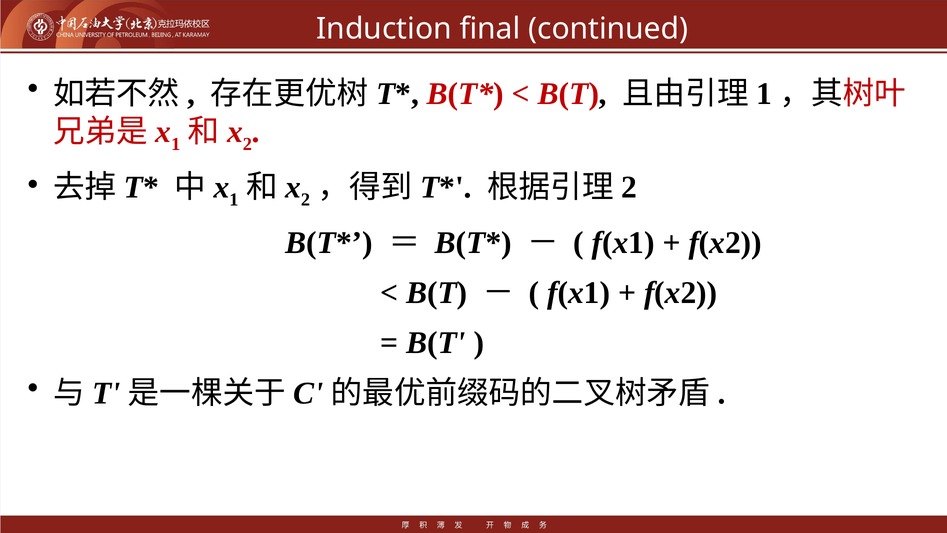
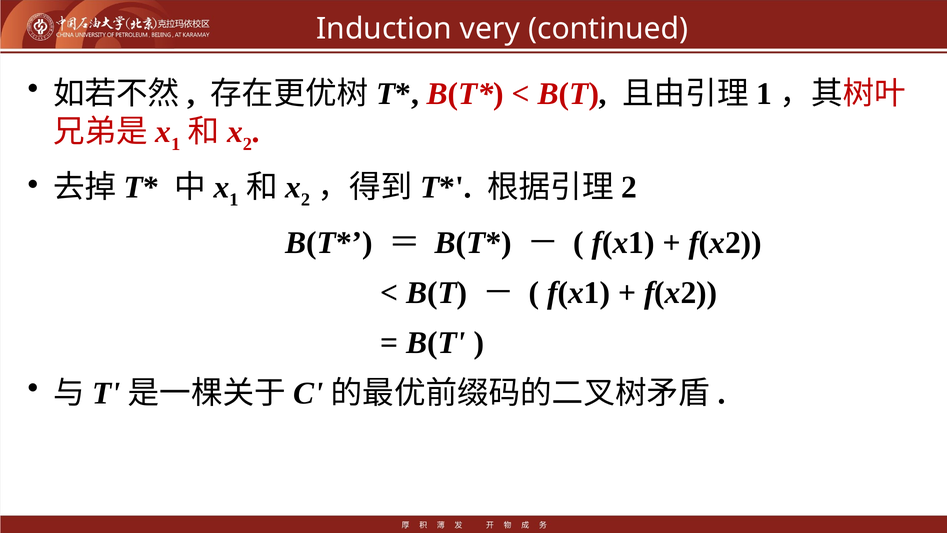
final: final -> very
